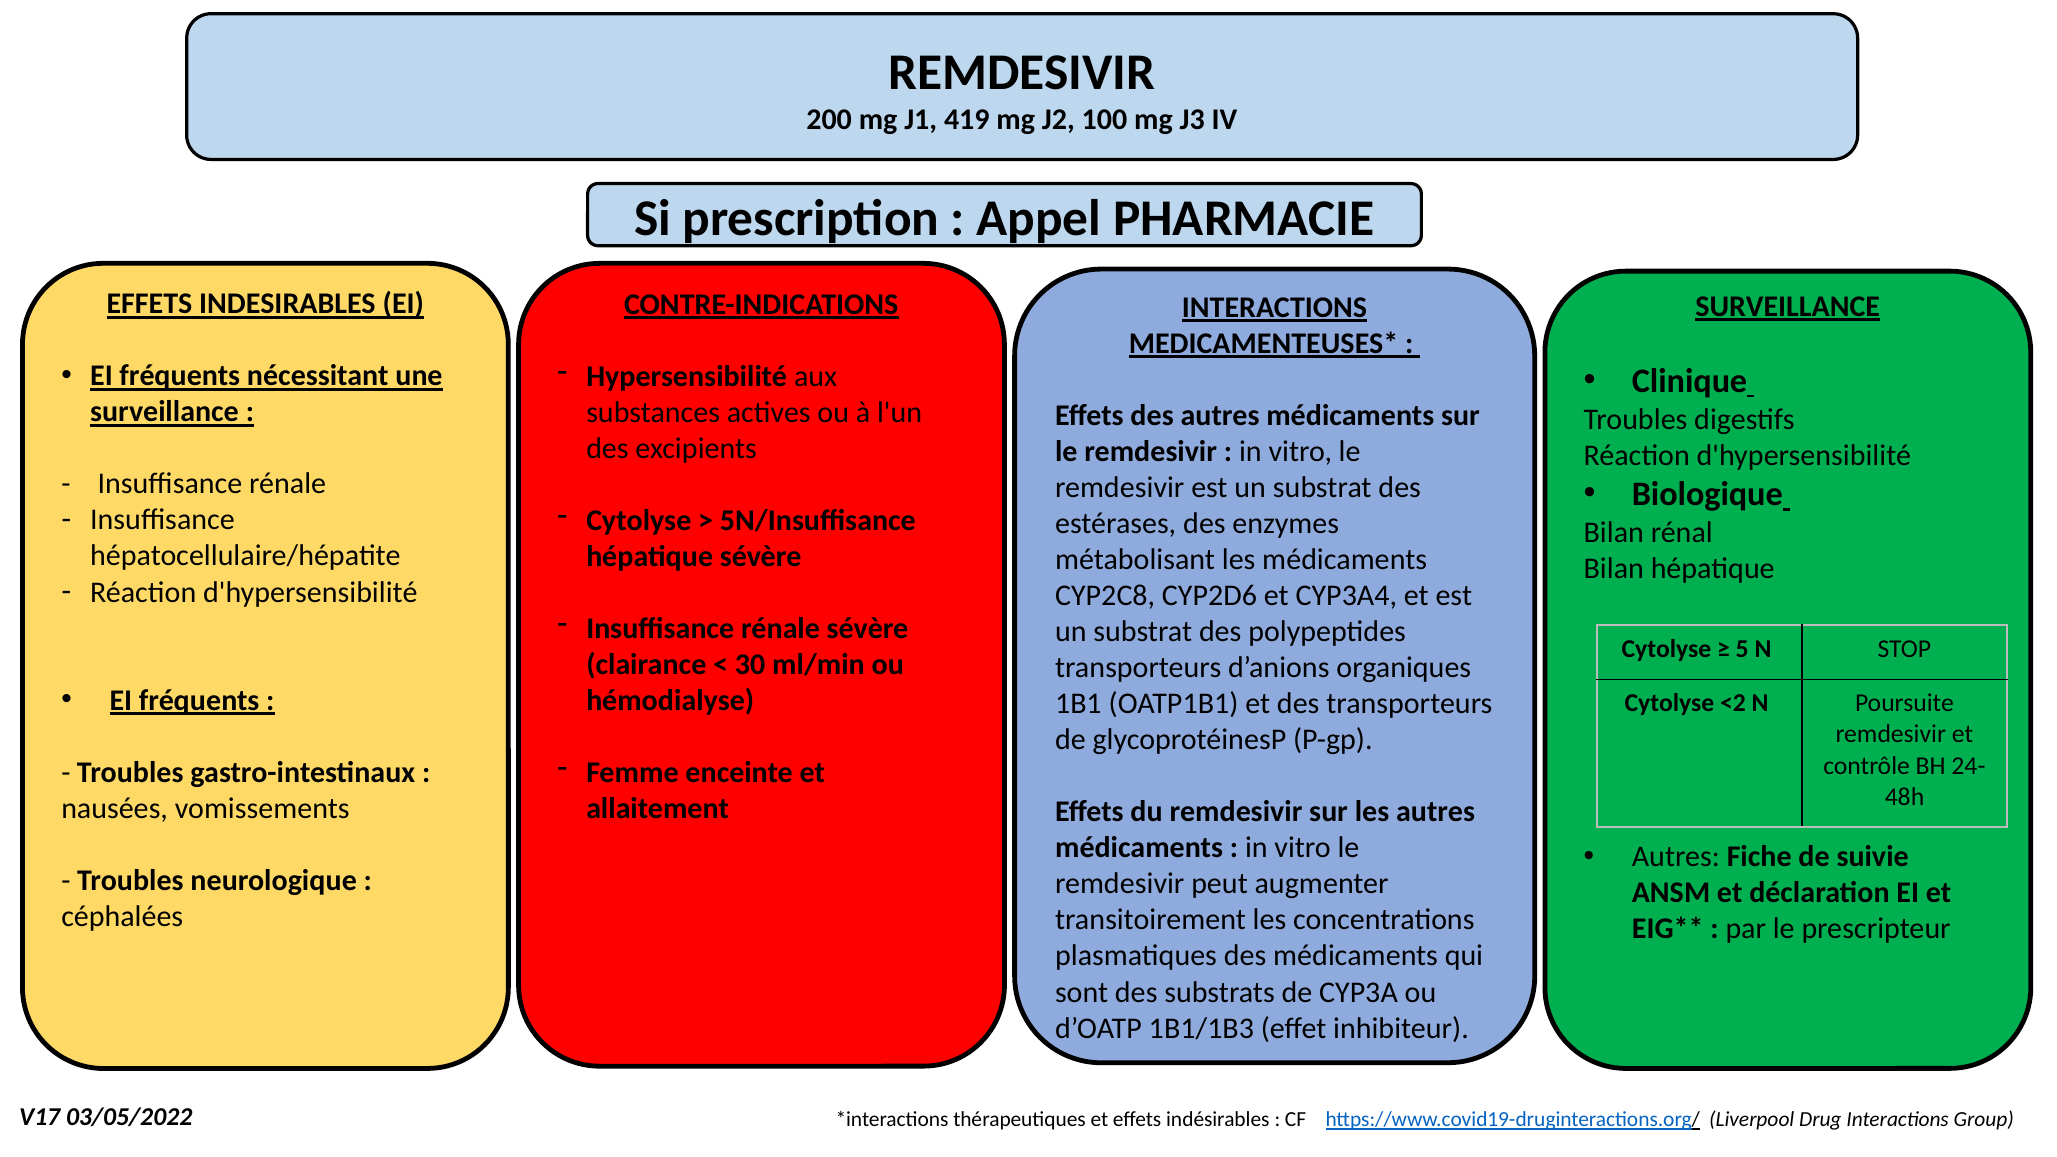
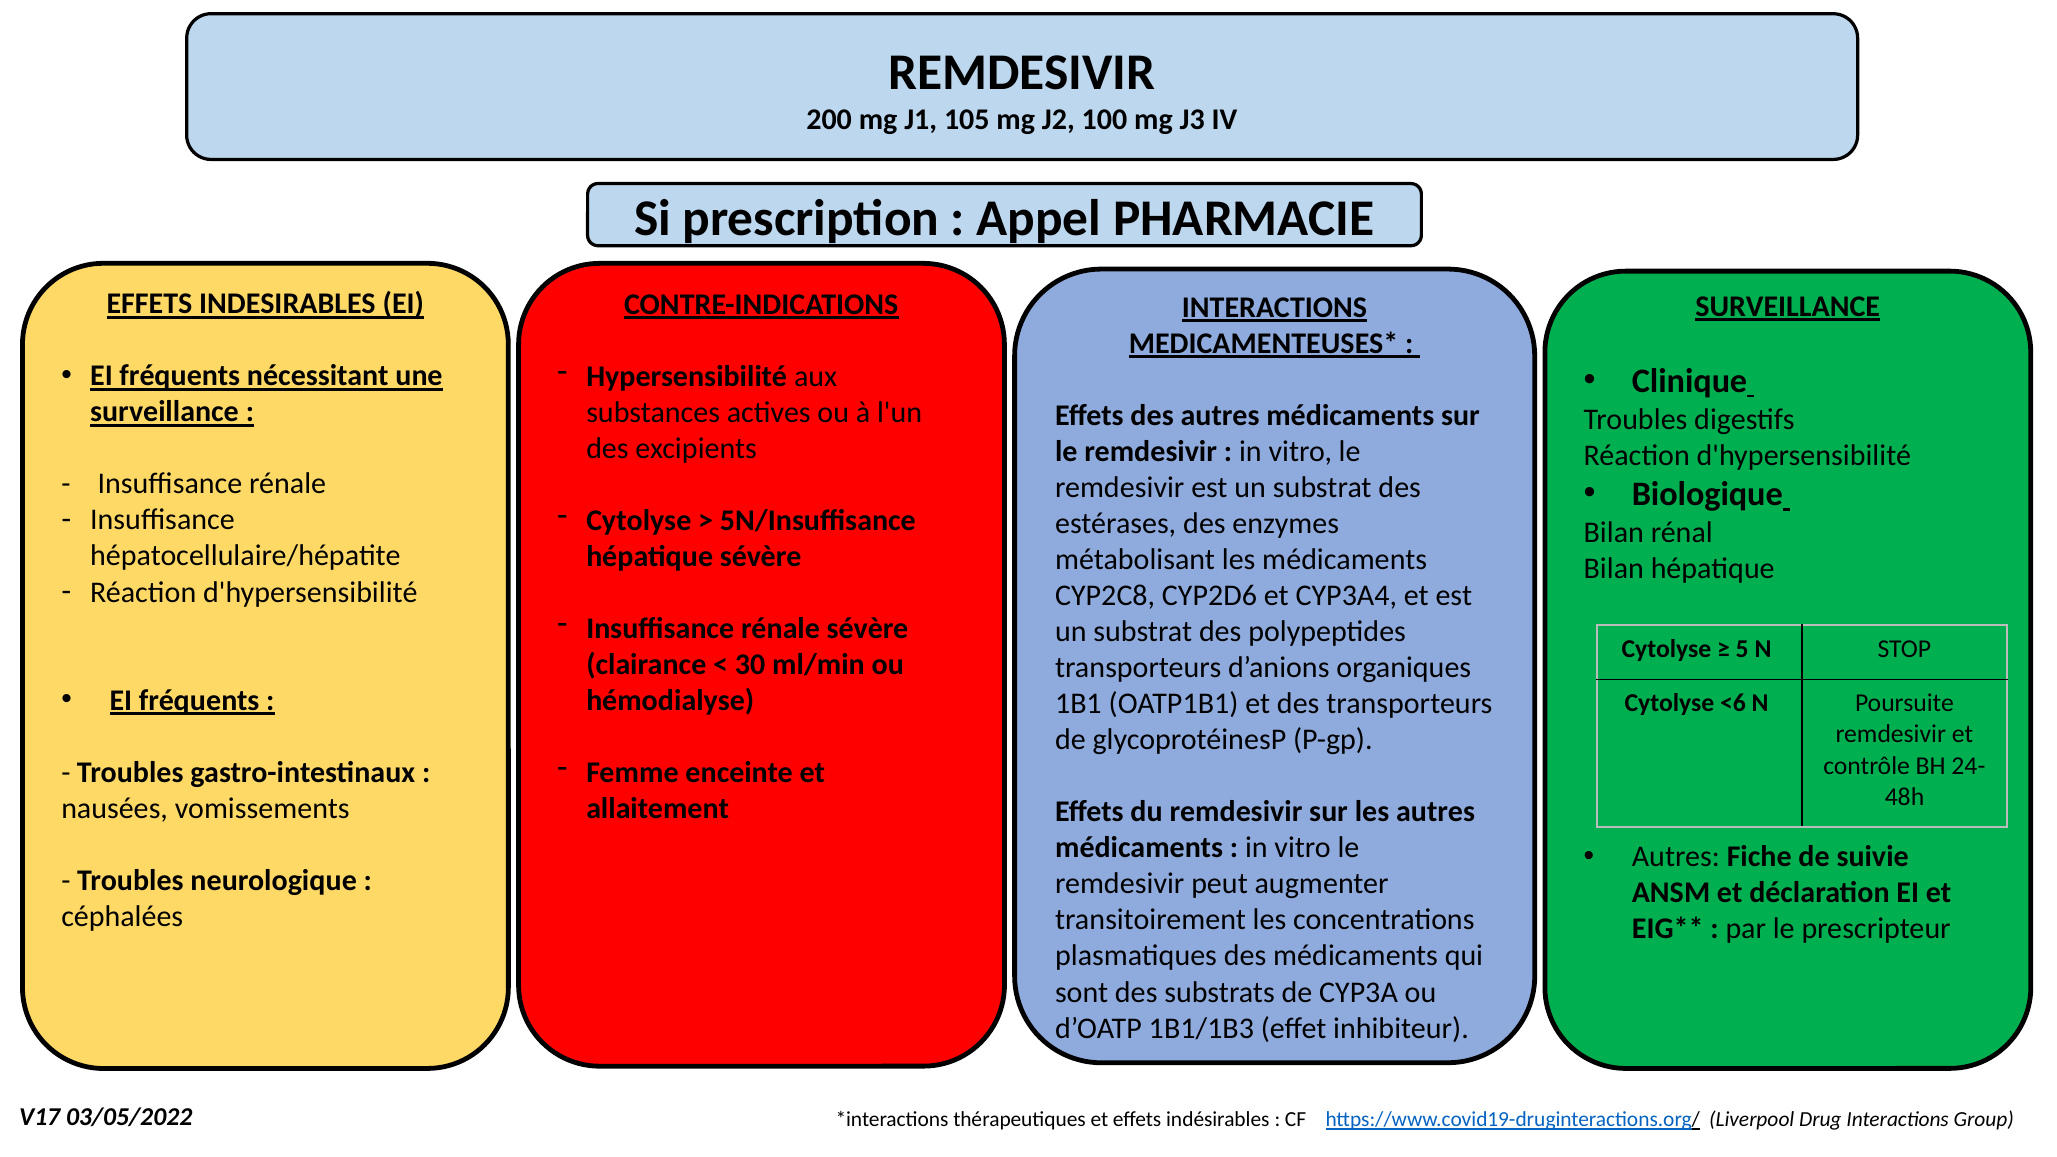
419: 419 -> 105
<2: <2 -> <6
